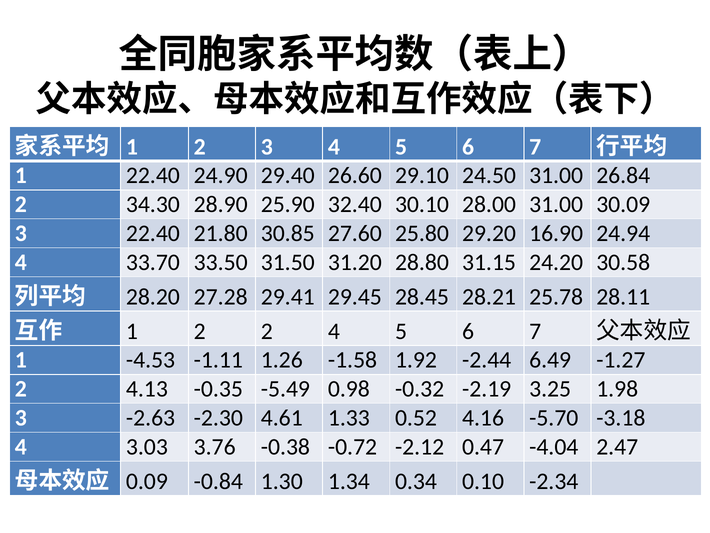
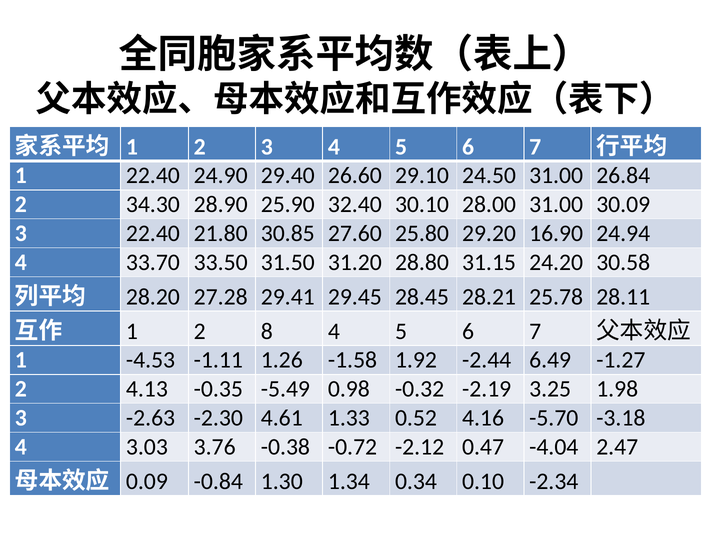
2 2: 2 -> 8
